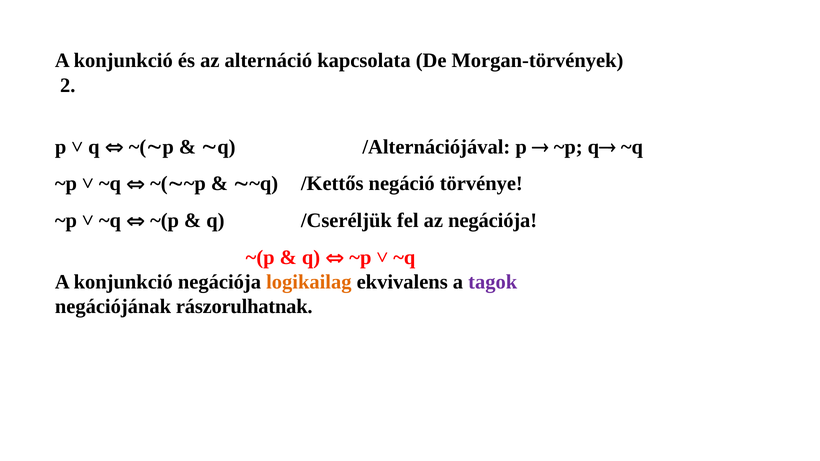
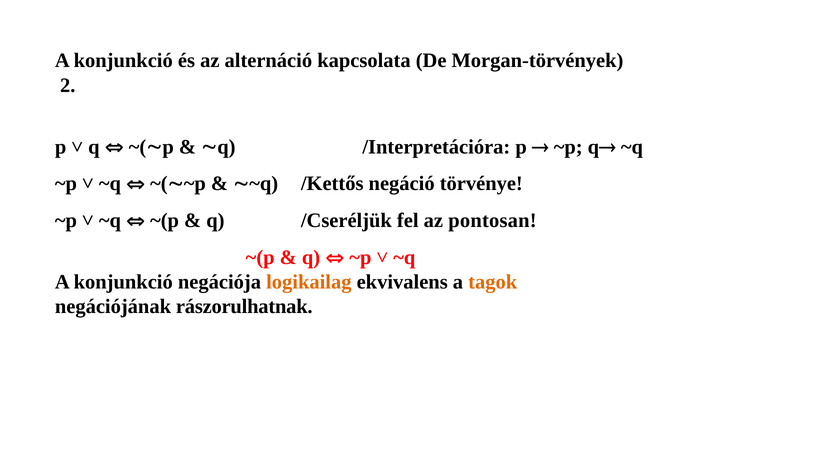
/Alternációjával: /Alternációjával -> /Interpretációra
az negációja: negációja -> pontosan
tagok colour: purple -> orange
